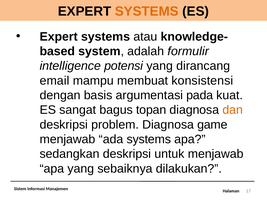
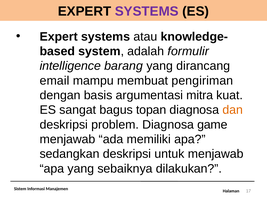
SYSTEMS at (147, 11) colour: orange -> purple
potensi: potensi -> barang
konsistensi: konsistensi -> pengiriman
pada: pada -> mitra
ada systems: systems -> memiliki
